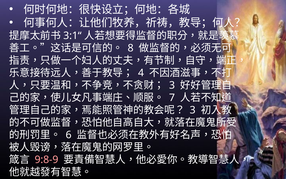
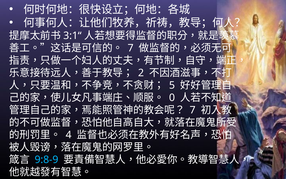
8 at (131, 48): 8 -> 7
4: 4 -> 2
3 at (172, 85): 3 -> 5
7: 7 -> 0
3 at (193, 110): 3 -> 7
6: 6 -> 4
9:8-9 colour: pink -> light blue
